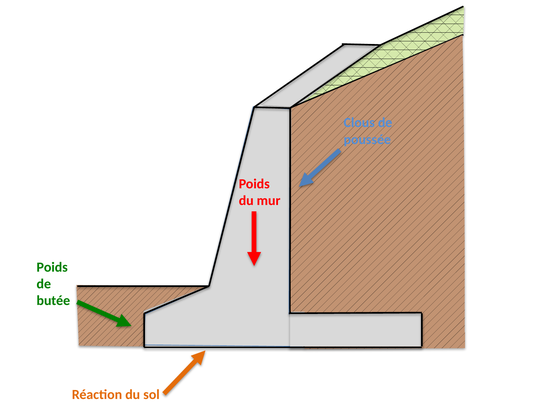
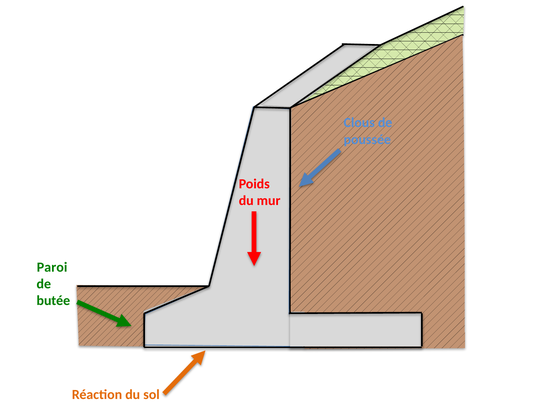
Poids at (52, 267): Poids -> Paroi
